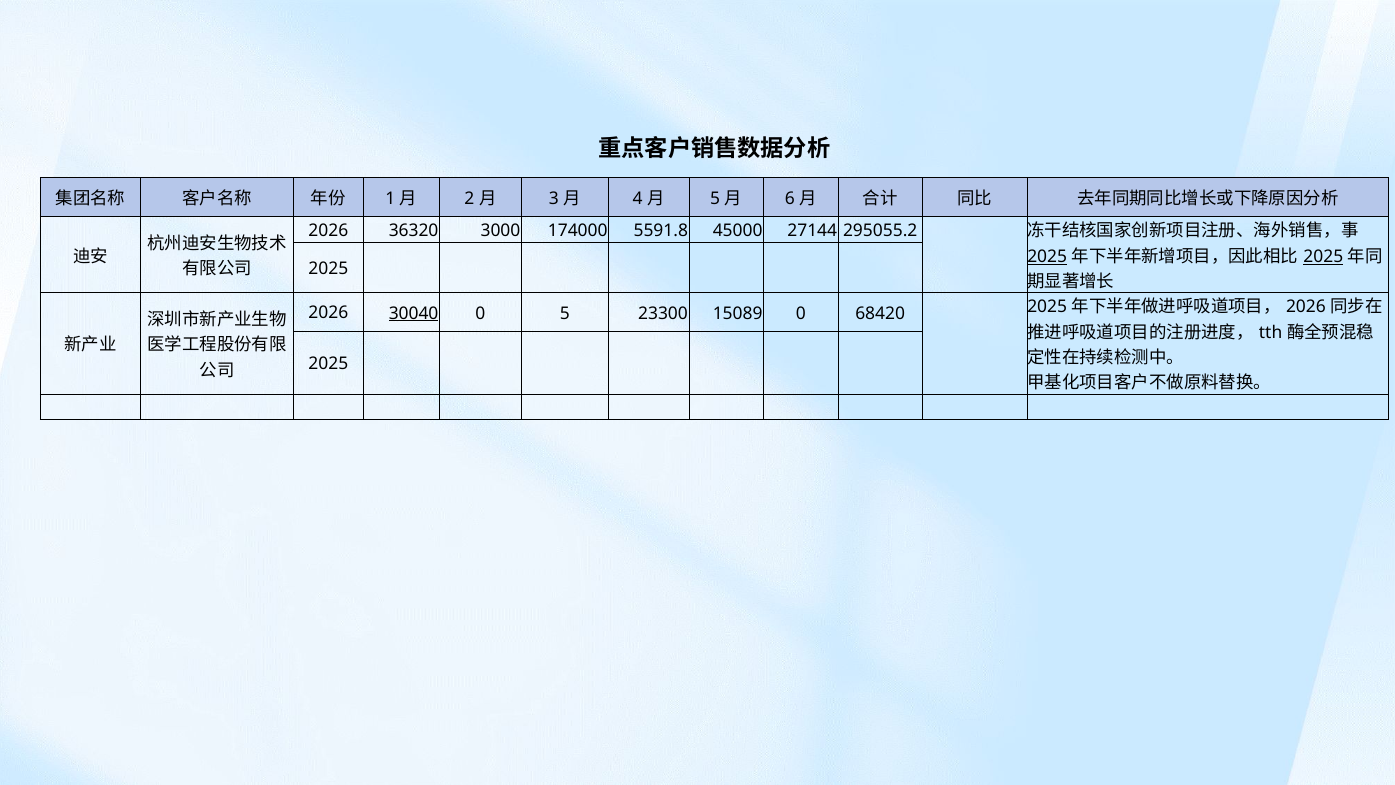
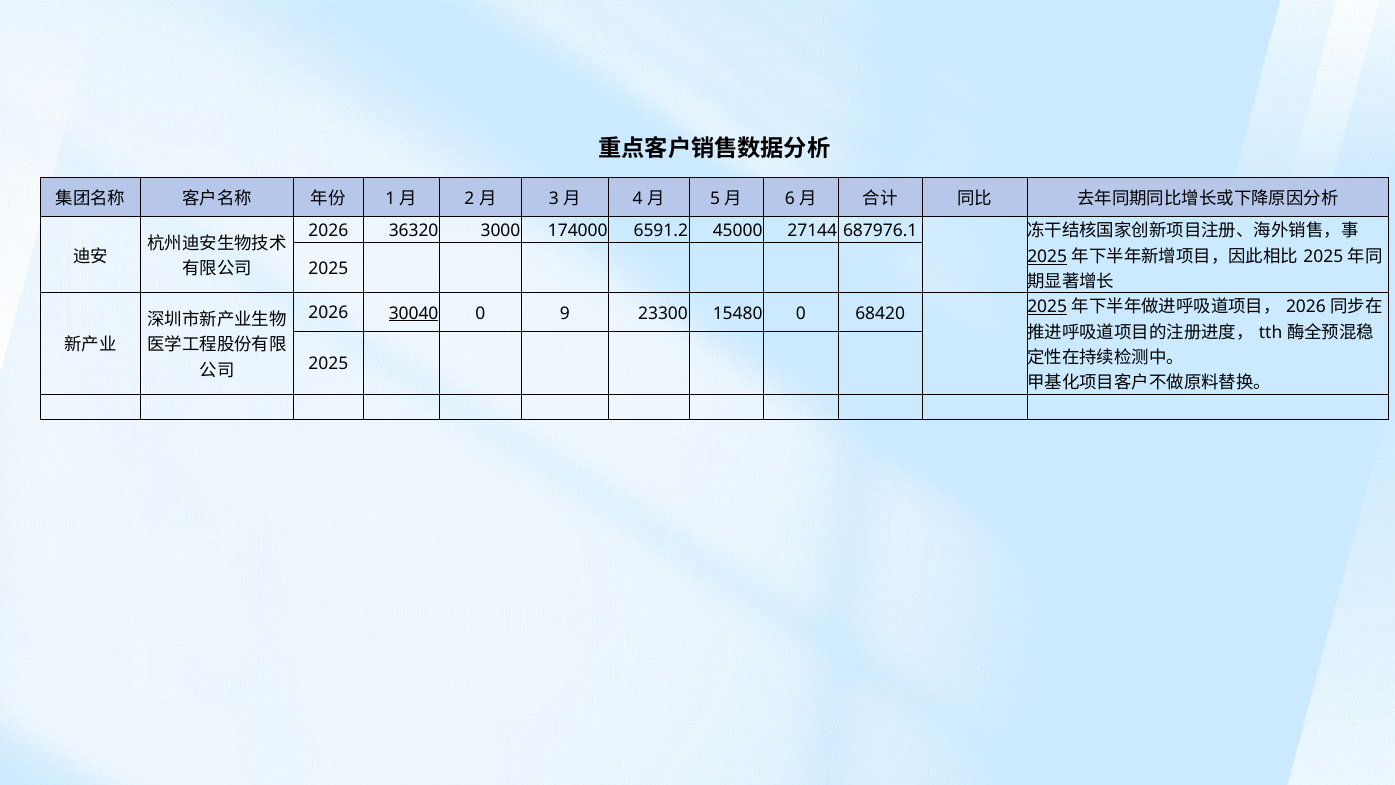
5591.8: 5591.8 -> 6591.2
295055.2: 295055.2 -> 687976.1
2025 at (1323, 256) underline: present -> none
0 5: 5 -> 9
15089: 15089 -> 15480
2025 at (1047, 307) underline: none -> present
